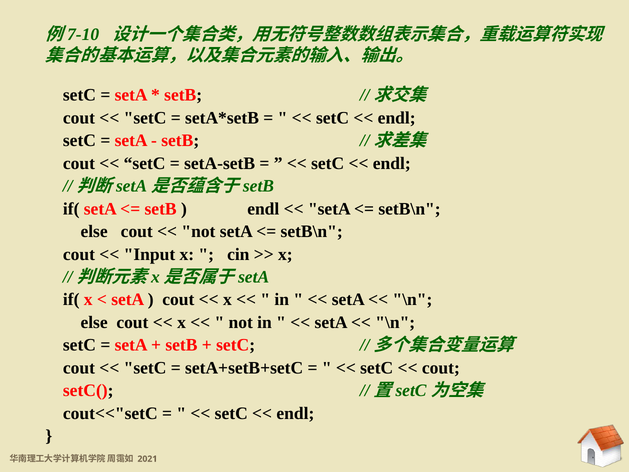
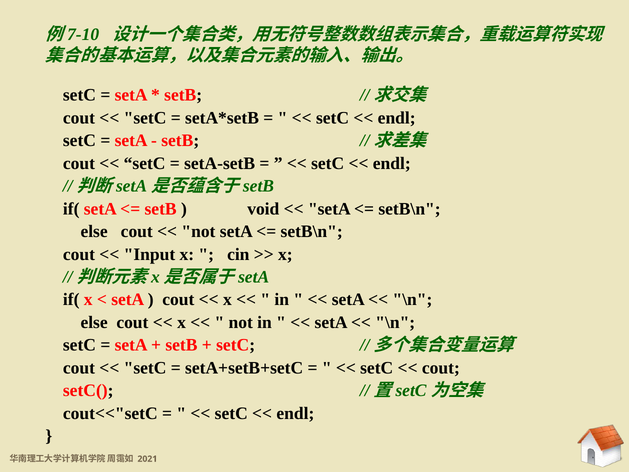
endl at (263, 209): endl -> void
